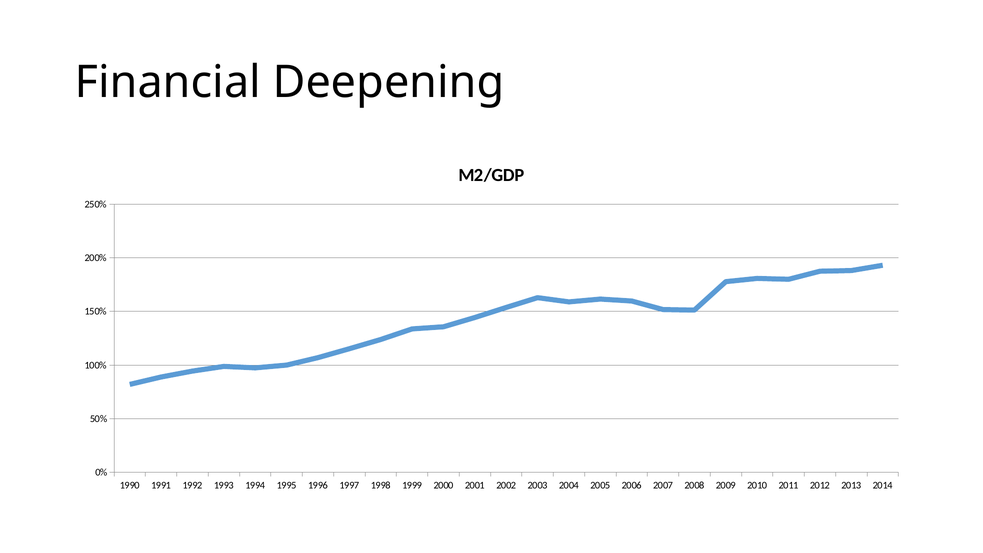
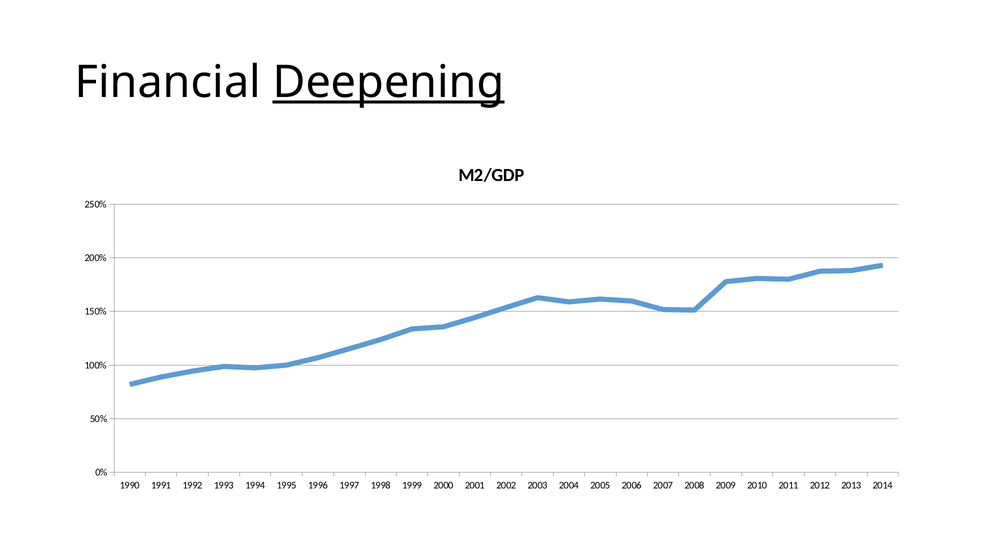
Deepening underline: none -> present
